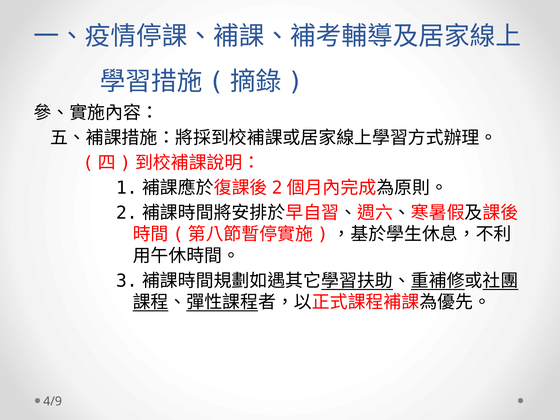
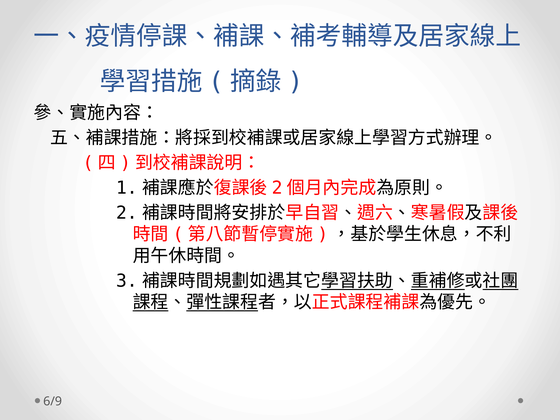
4/9: 4/9 -> 6/9
